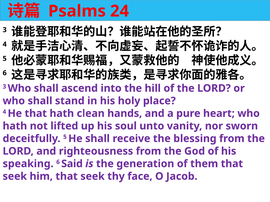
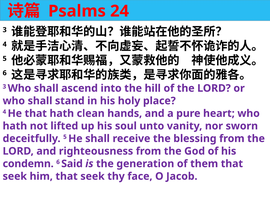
speaking: speaking -> condemn
